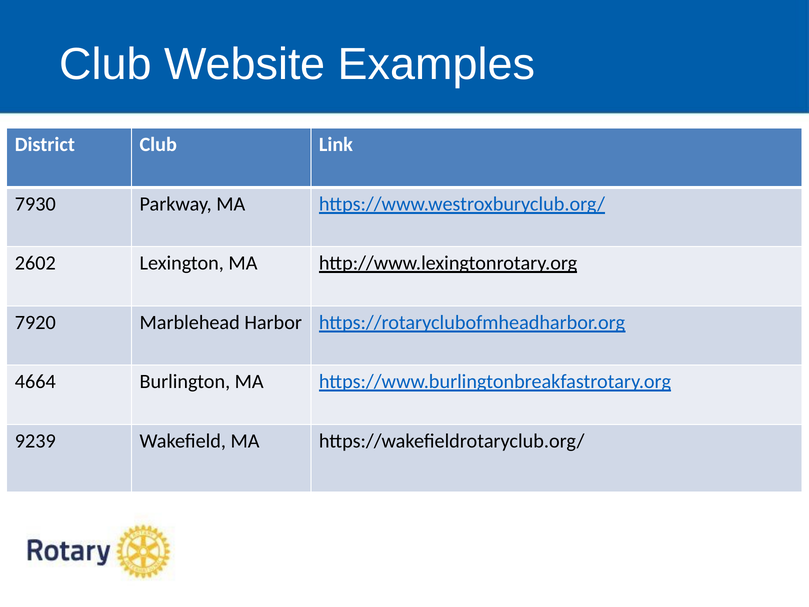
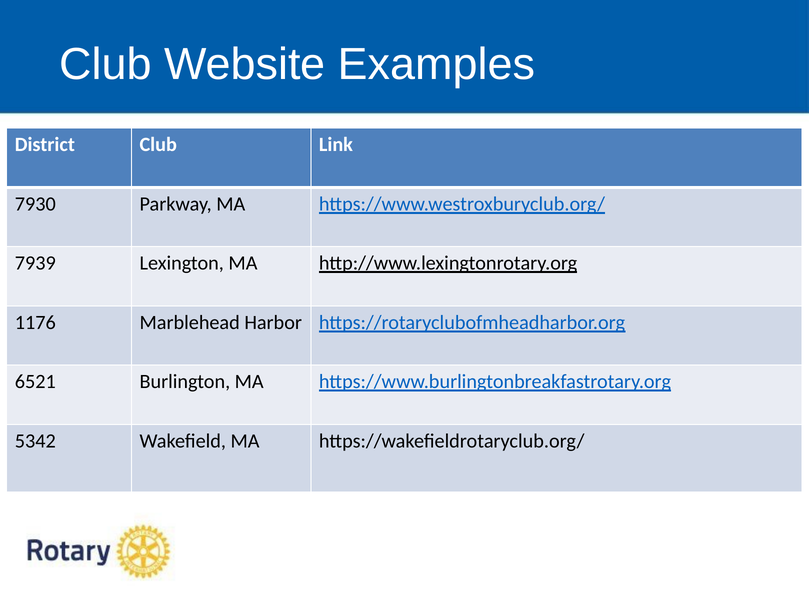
2602: 2602 -> 7939
7920: 7920 -> 1176
4664: 4664 -> 6521
9239: 9239 -> 5342
